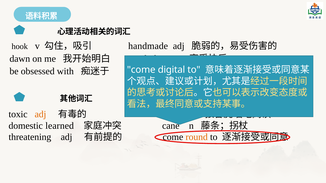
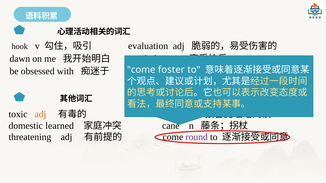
handmade: handmade -> evaluation
digital: digital -> foster
round colour: orange -> purple
